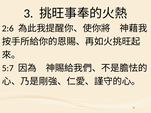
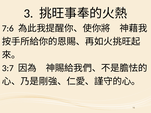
2:6: 2:6 -> 7:6
5:7: 5:7 -> 3:7
